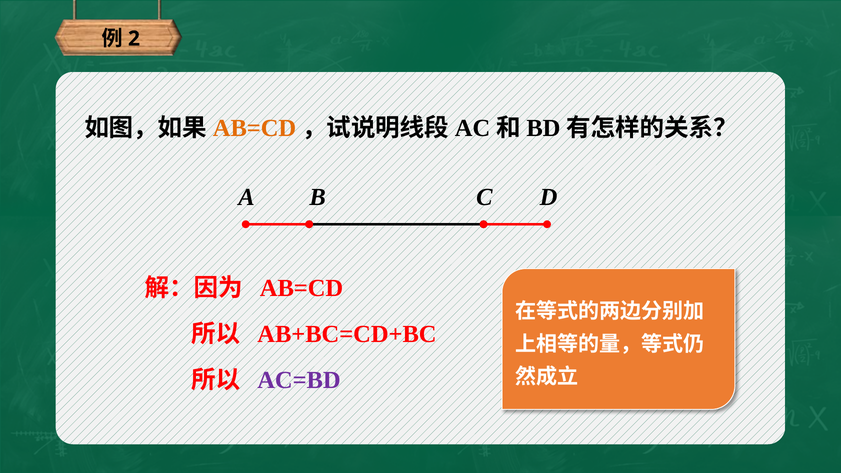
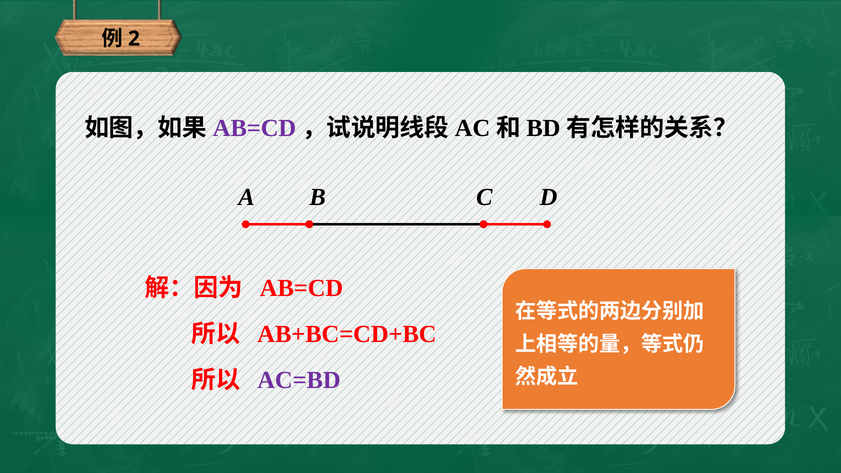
AB=CD at (255, 128) colour: orange -> purple
